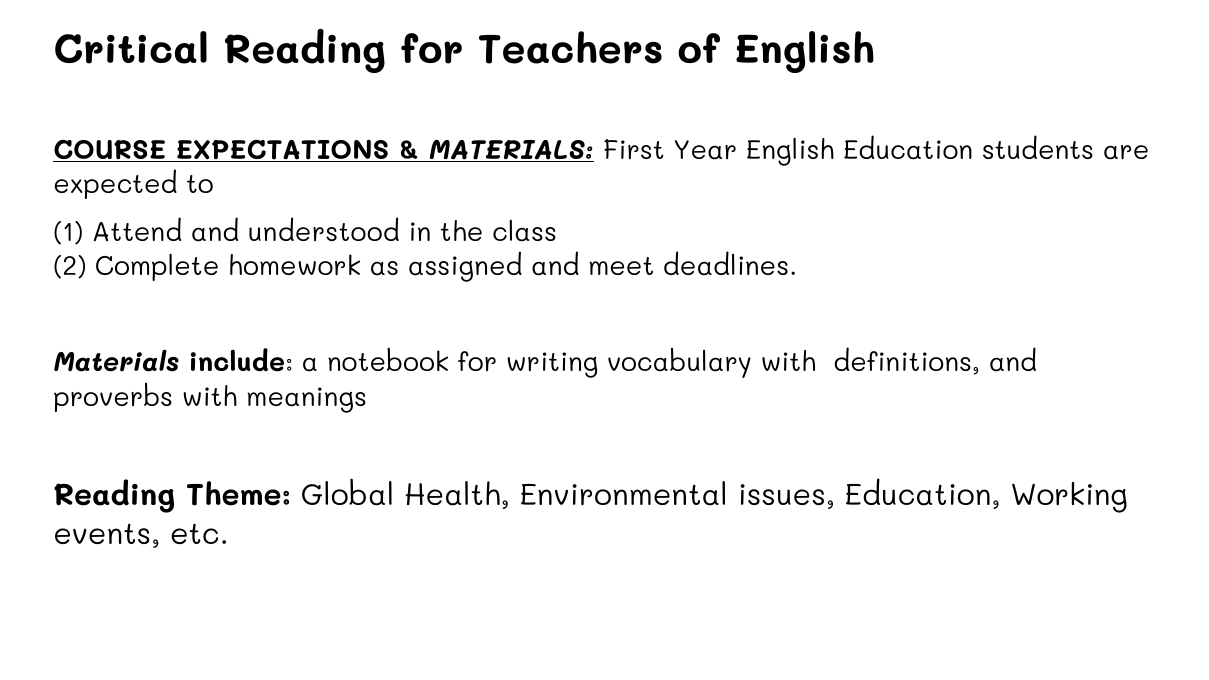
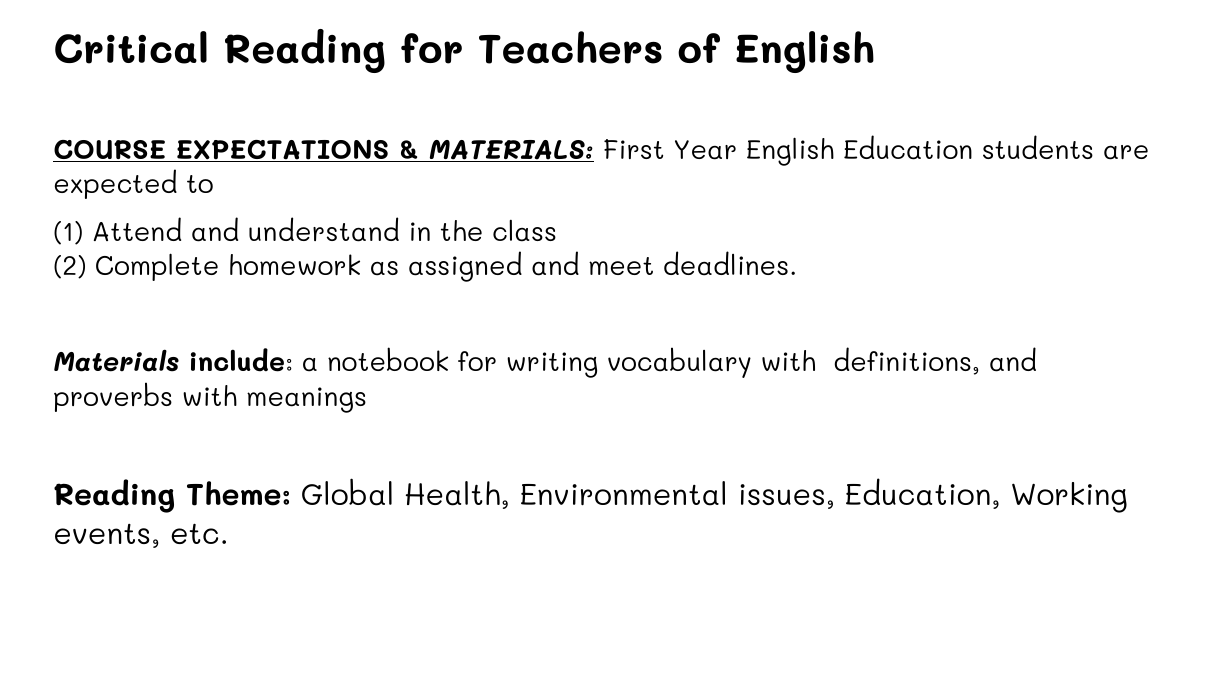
understood: understood -> understand
